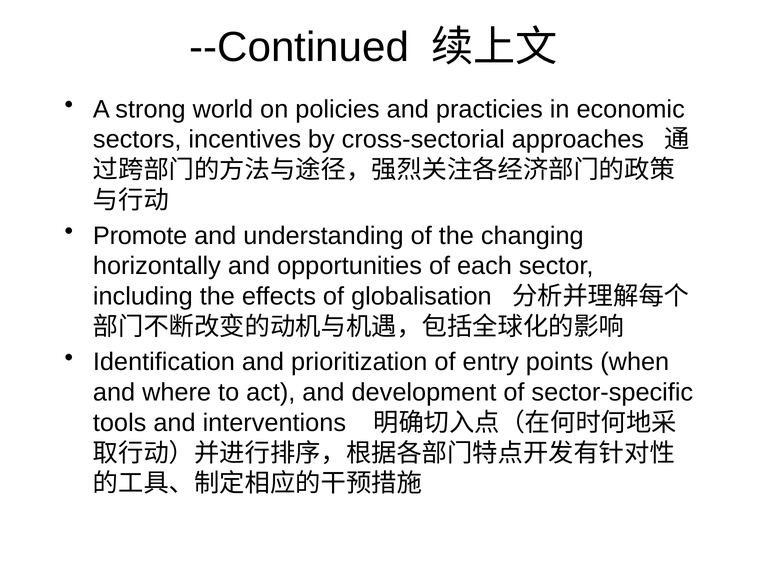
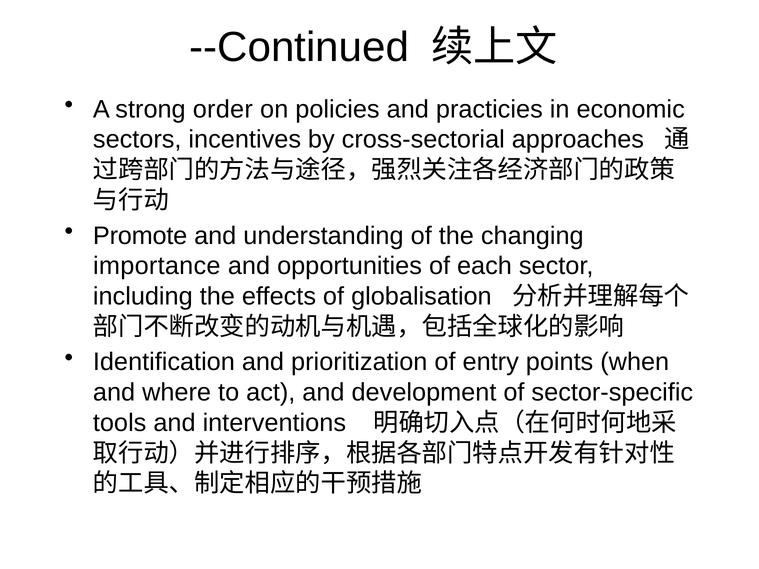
world: world -> order
horizontally: horizontally -> importance
